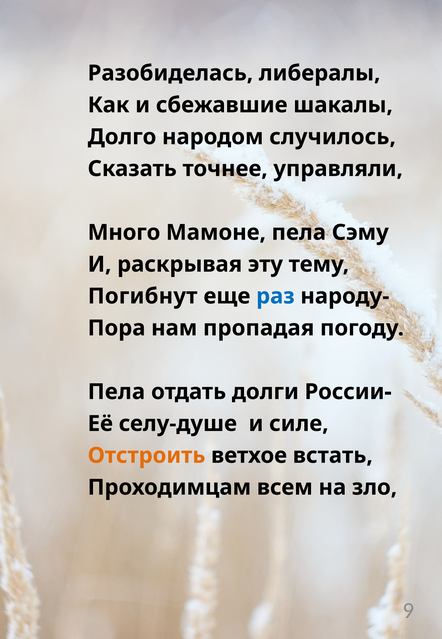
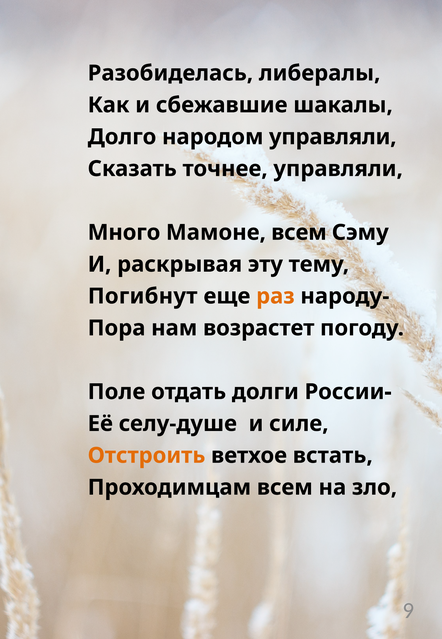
народом случилось: случилось -> управляли
Мамоне пела: пела -> всем
раз colour: blue -> orange
пропадая: пропадая -> возрастет
Пела at (116, 391): Пела -> Поле
